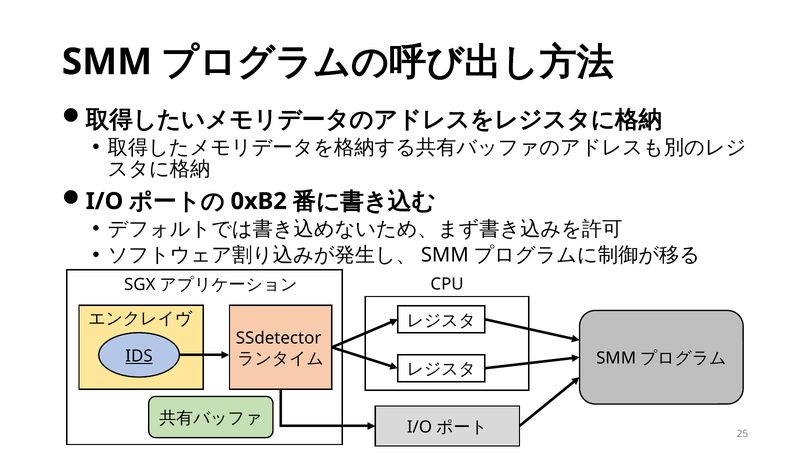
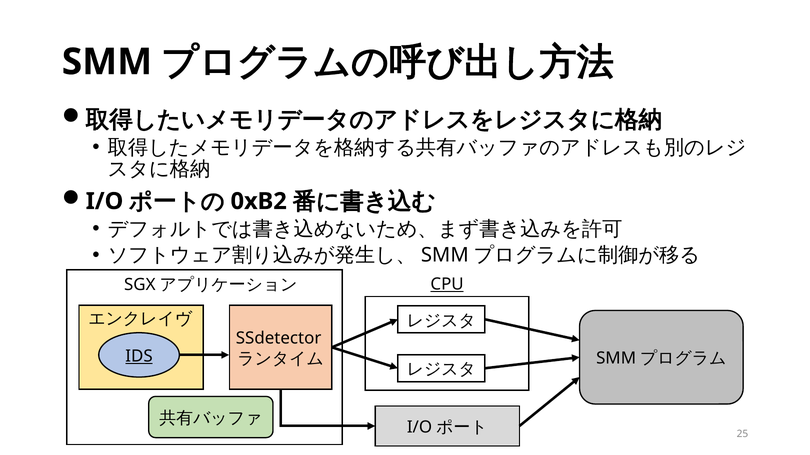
CPU underline: none -> present
